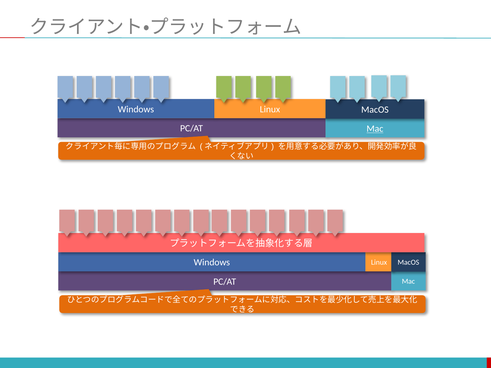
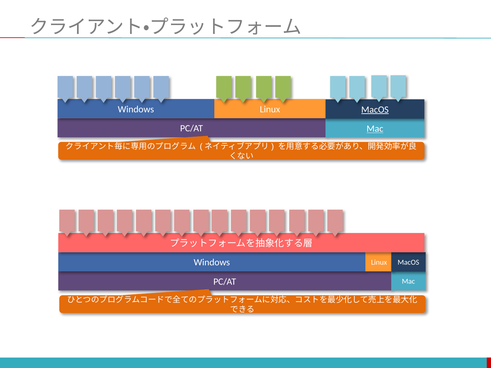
MacOS at (375, 110) underline: none -> present
